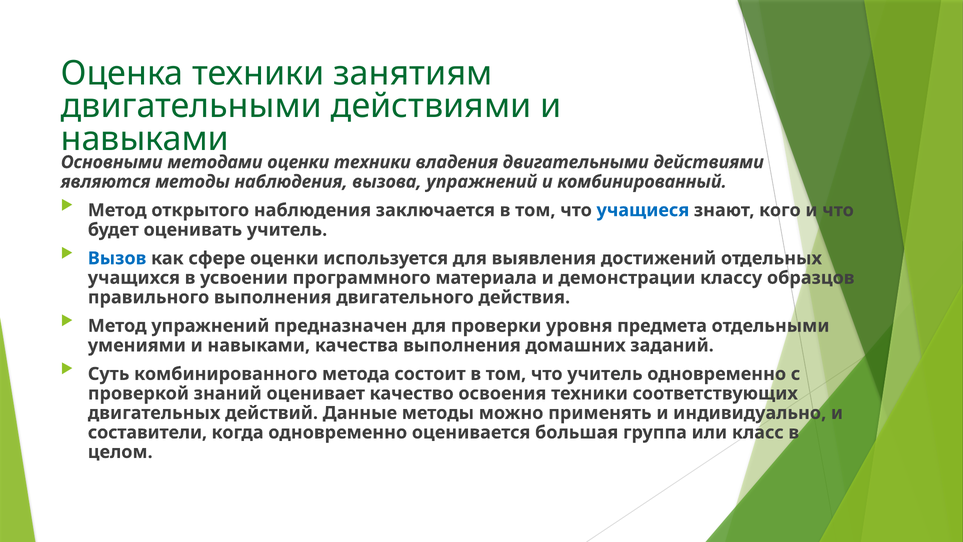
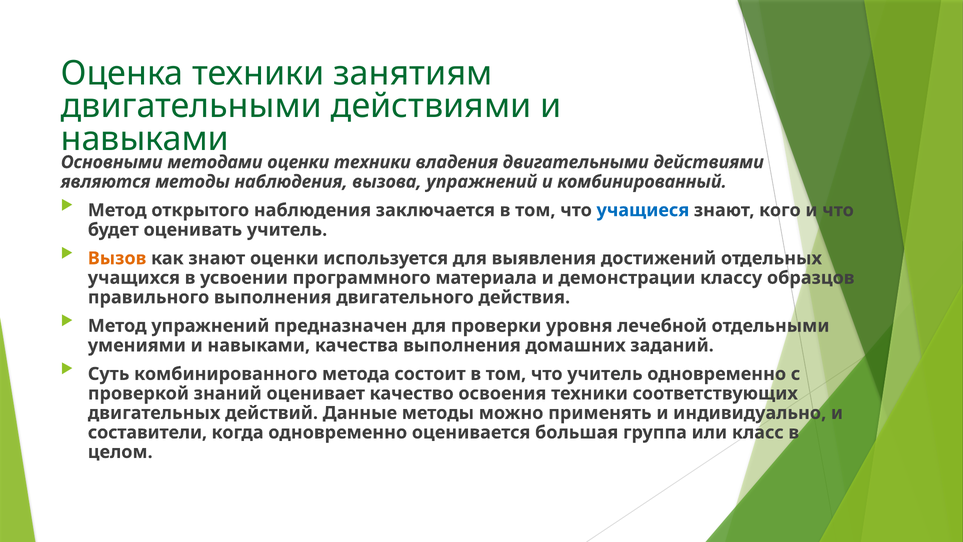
Вызов colour: blue -> orange
как сфере: сфере -> знают
предмета: предмета -> лечебной
